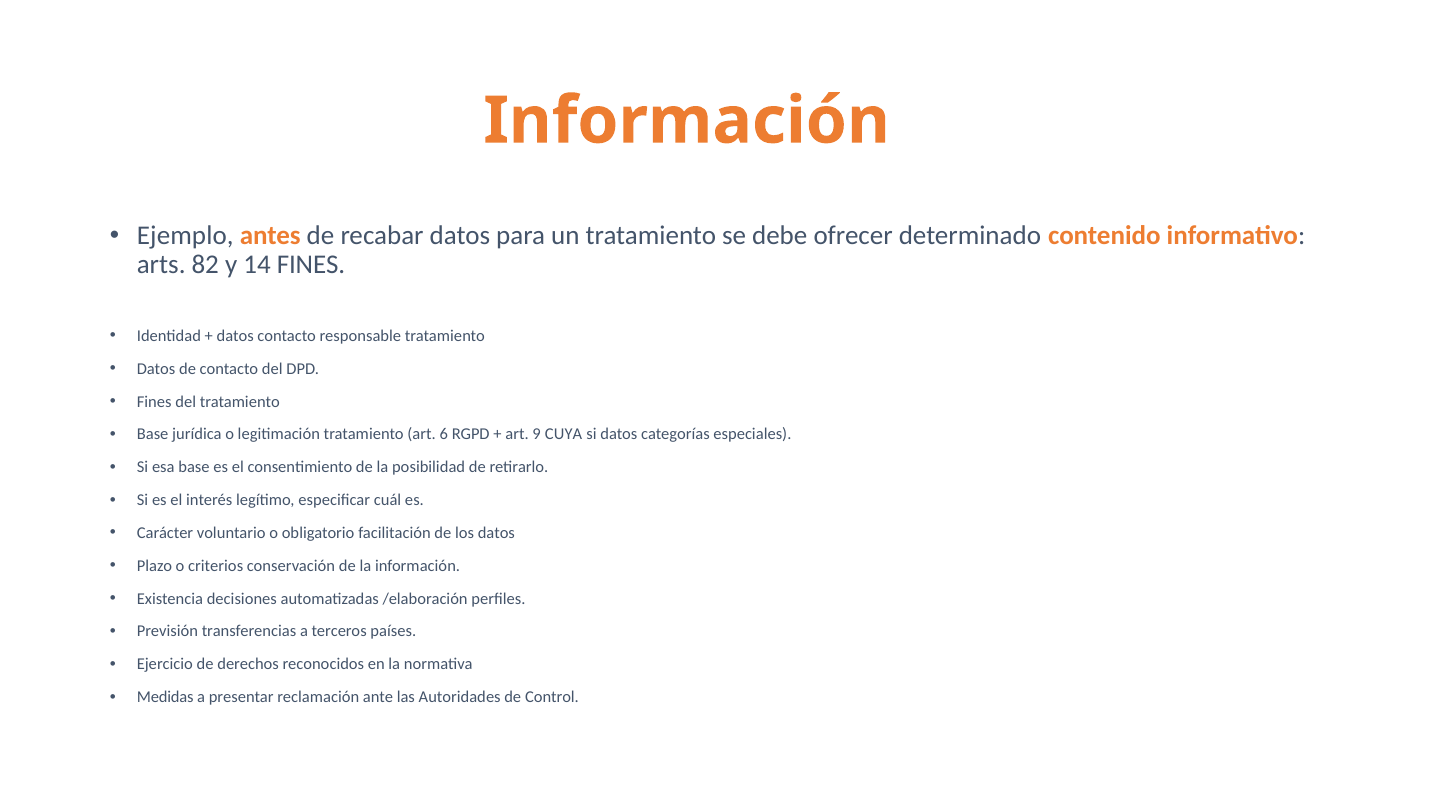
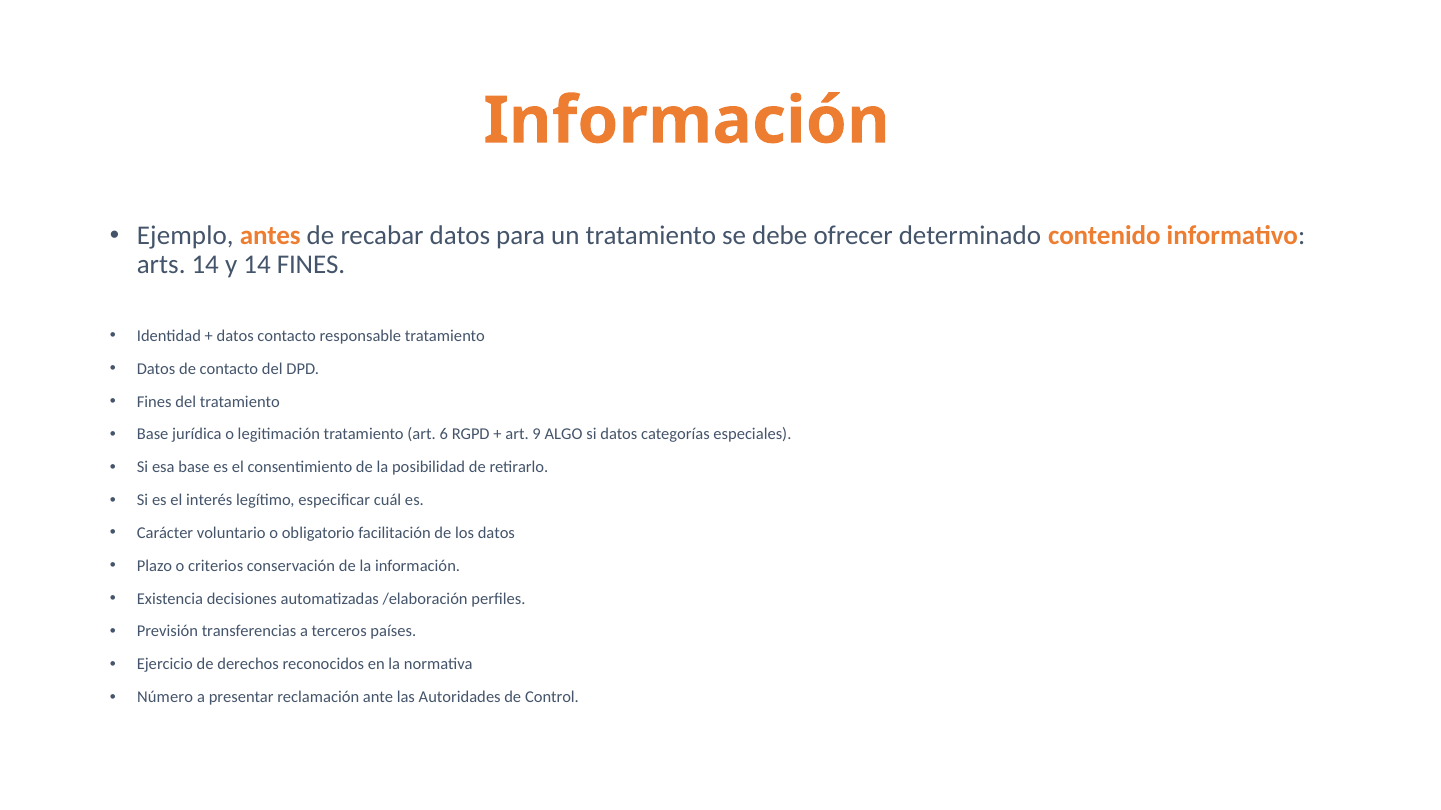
arts 82: 82 -> 14
CUYA: CUYA -> ALGO
Medidas: Medidas -> Número
